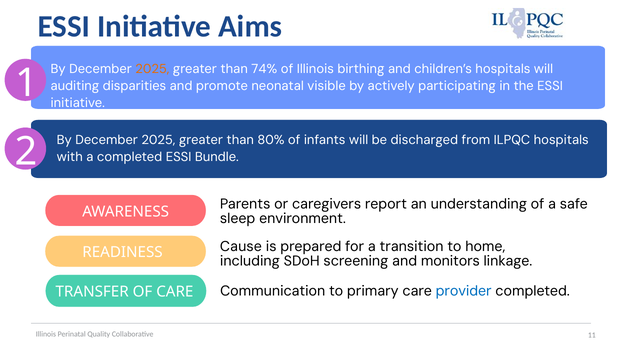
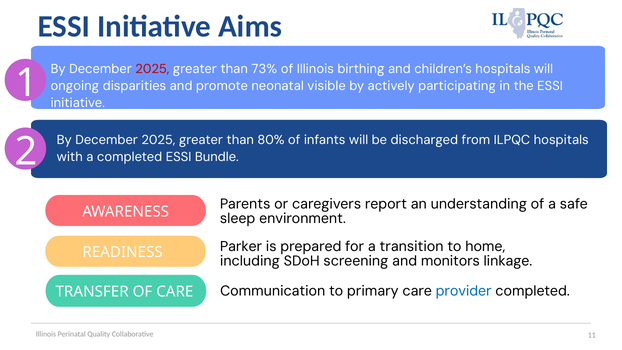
2025 at (152, 69) colour: orange -> red
74%: 74% -> 73%
auditing: auditing -> ongoing
Cause: Cause -> Parker
